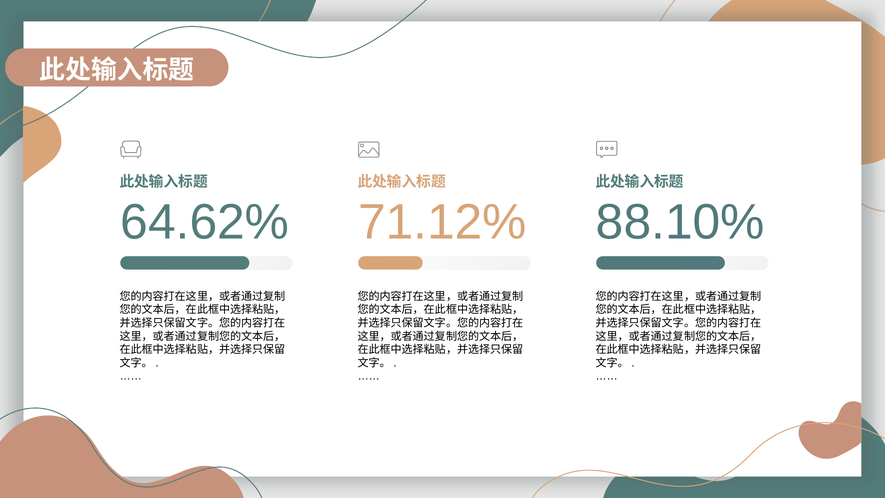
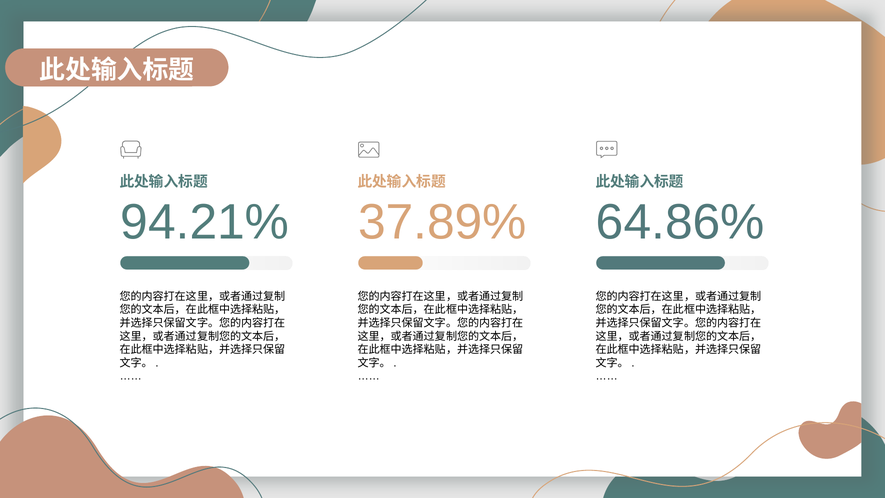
64.62%: 64.62% -> 94.21%
71.12%: 71.12% -> 37.89%
88.10%: 88.10% -> 64.86%
